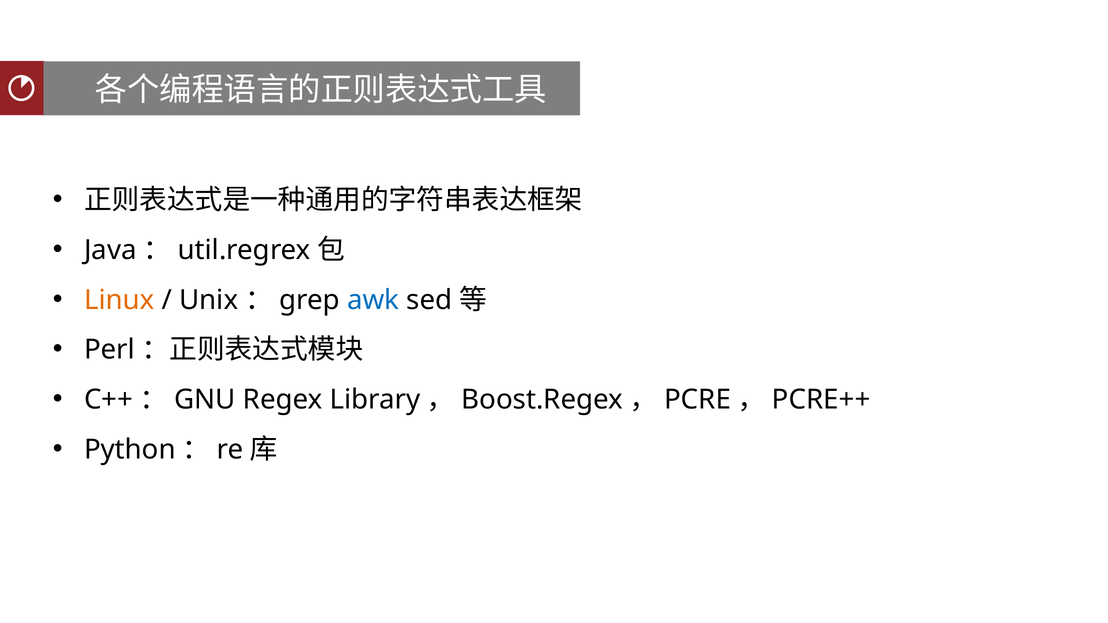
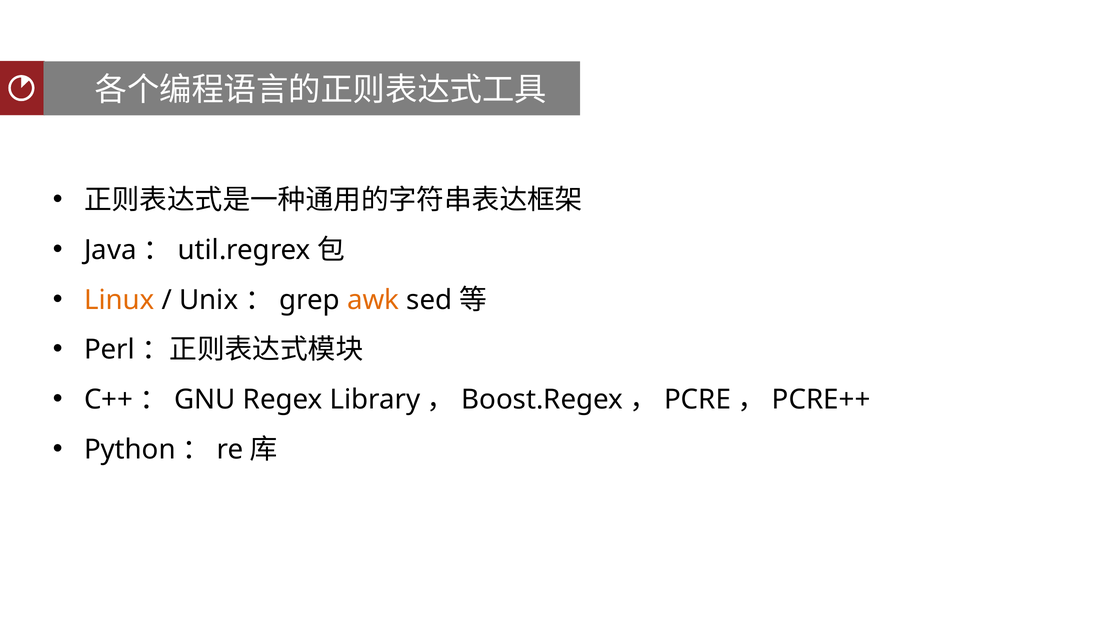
awk colour: blue -> orange
